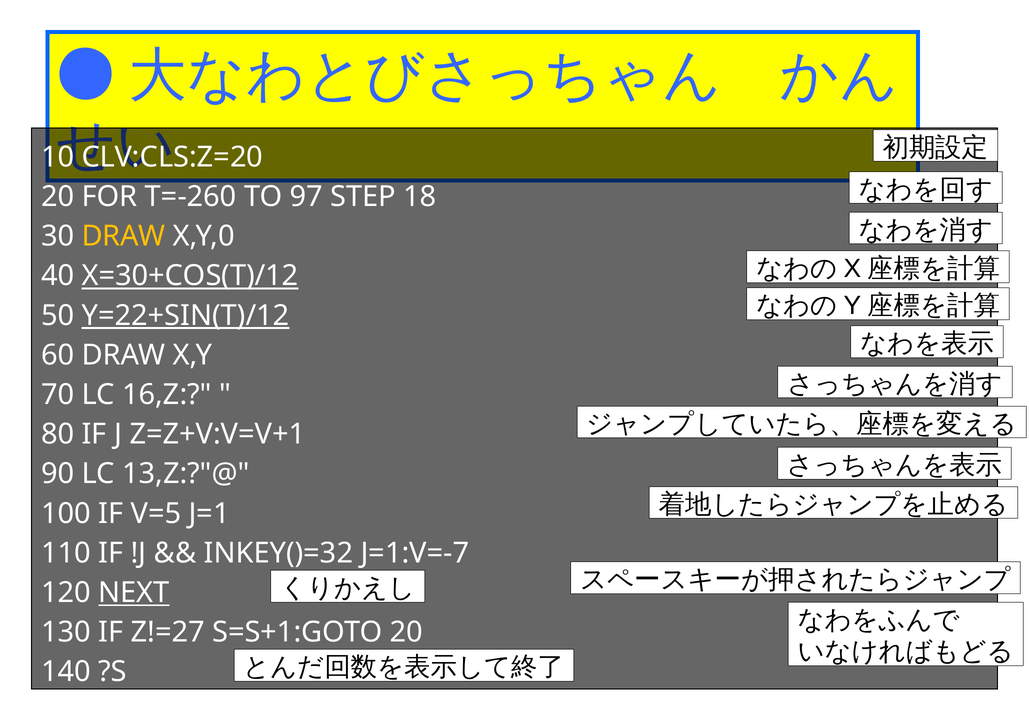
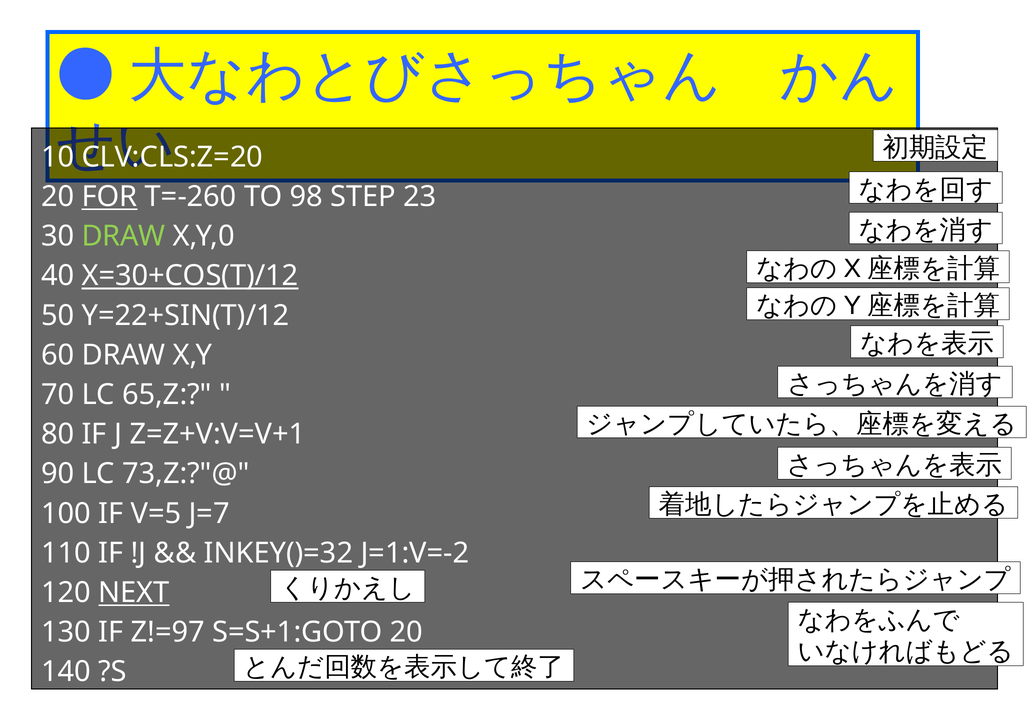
FOR underline: none -> present
97: 97 -> 98
18: 18 -> 23
DRAW at (124, 236) colour: yellow -> light green
Y=22+SIN(T)/12 underline: present -> none
16,Z: 16,Z -> 65,Z
13,Z:?"@: 13,Z:?"@ -> 73,Z:?"@
J=1: J=1 -> J=7
J=1:V=-7: J=1:V=-7 -> J=1:V=-2
Z!=27: Z!=27 -> Z!=97
